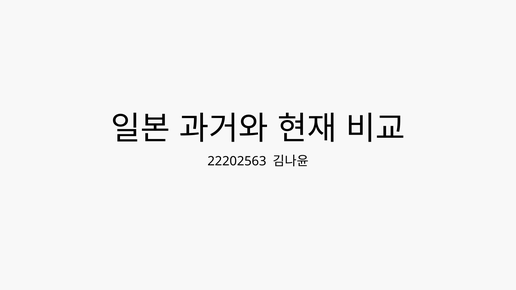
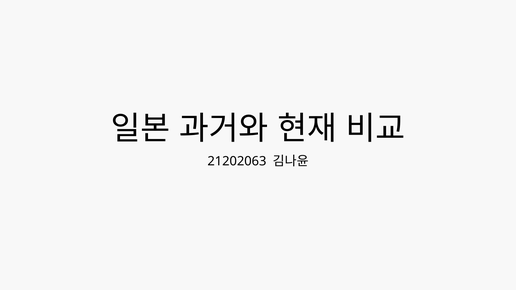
22202563: 22202563 -> 21202063
